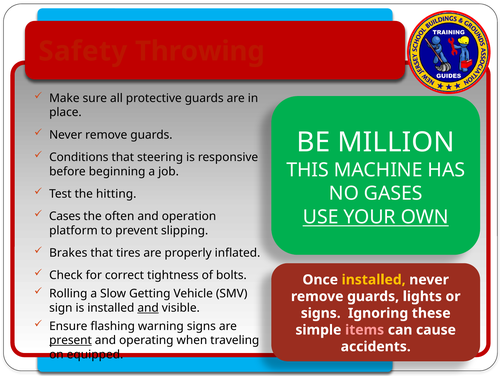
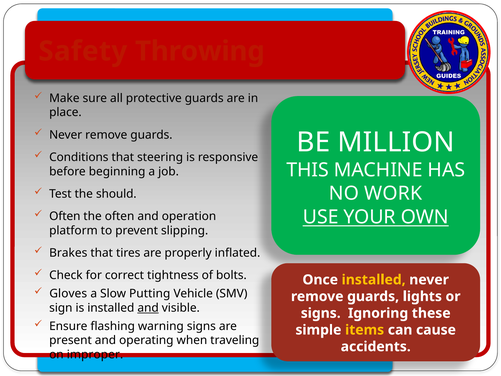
GASES: GASES -> WORK
hitting: hitting -> should
Cases at (65, 216): Cases -> Often
Rolling: Rolling -> Gloves
Getting: Getting -> Putting
items colour: pink -> yellow
present underline: present -> none
equipped: equipped -> improper
